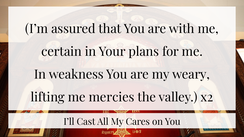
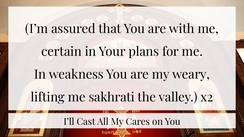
mercies: mercies -> sakhrati
